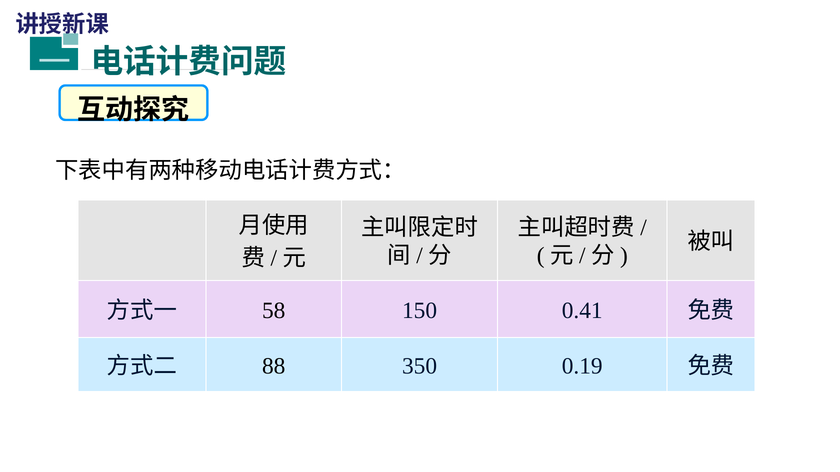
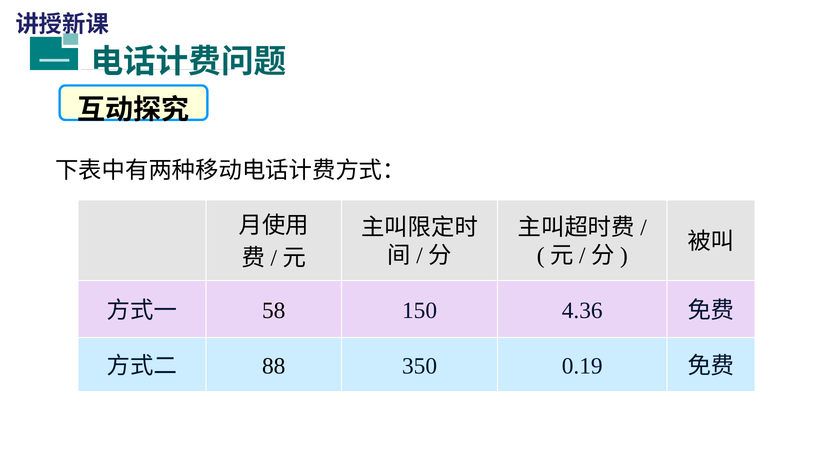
0.41: 0.41 -> 4.36
